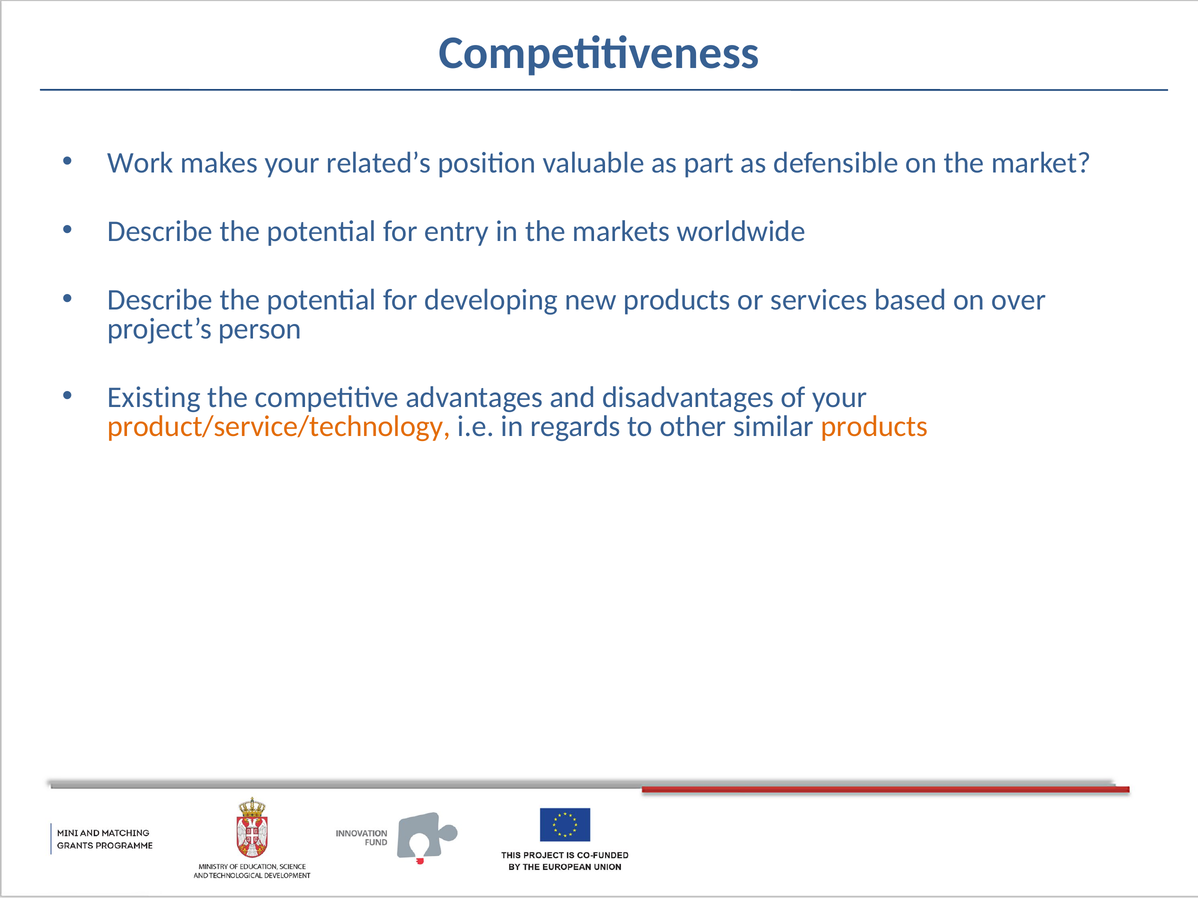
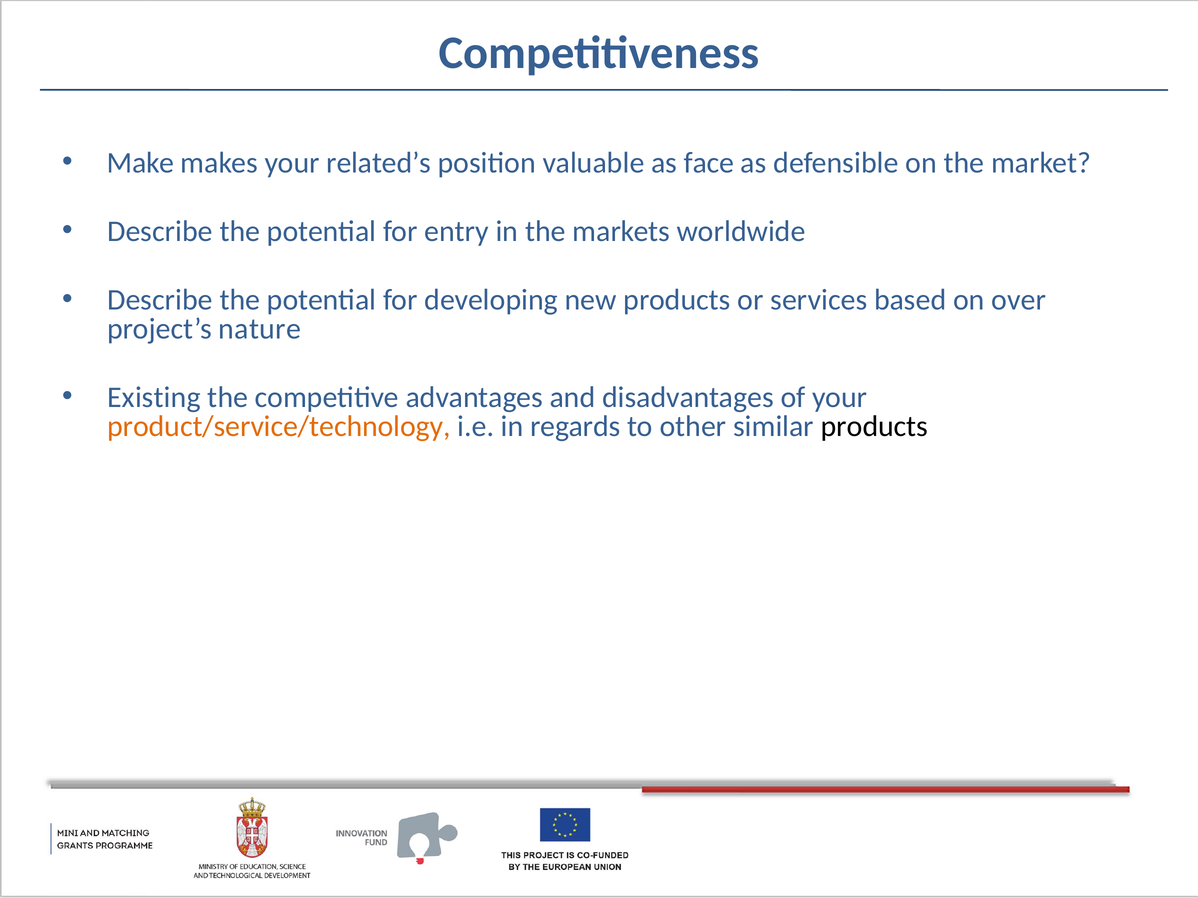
Work: Work -> Make
part: part -> face
person: person -> nature
products at (874, 426) colour: orange -> black
